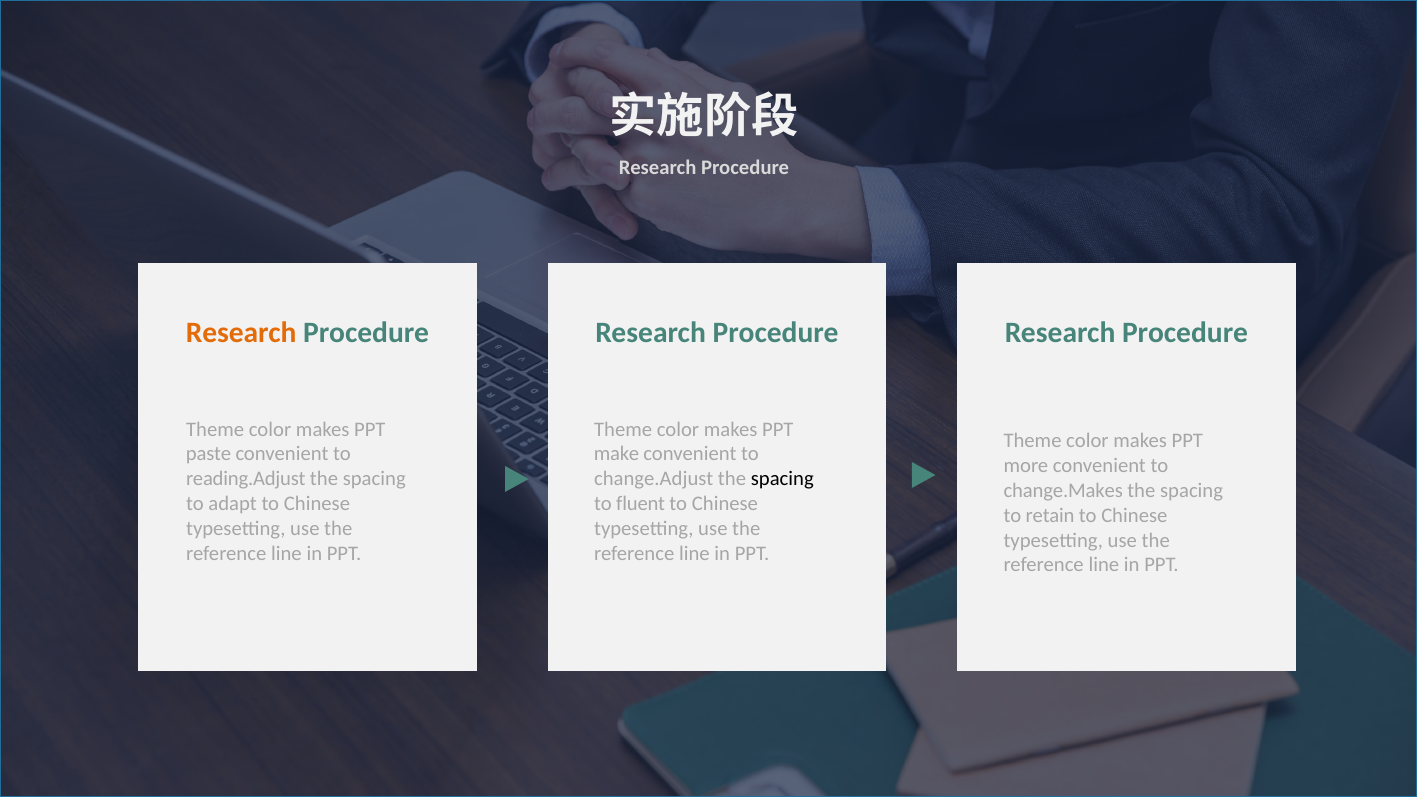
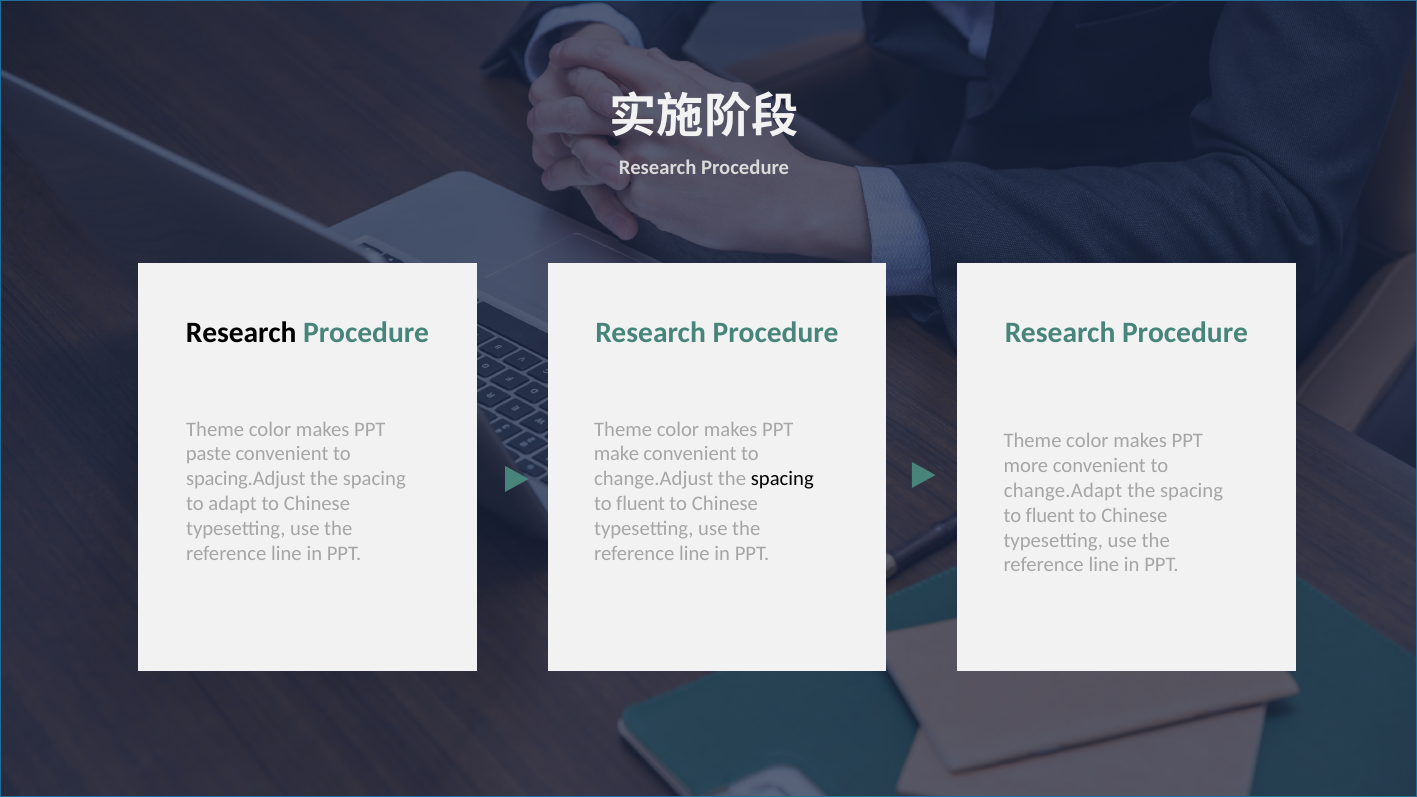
Research at (241, 333) colour: orange -> black
reading.Adjust: reading.Adjust -> spacing.Adjust
change.Makes: change.Makes -> change.Adapt
retain at (1050, 515): retain -> fluent
